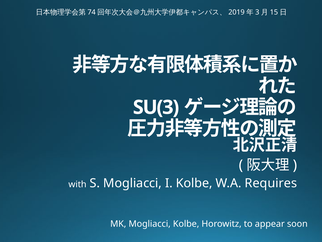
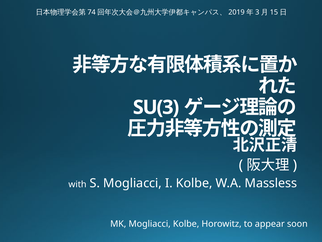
Requires: Requires -> Massless
